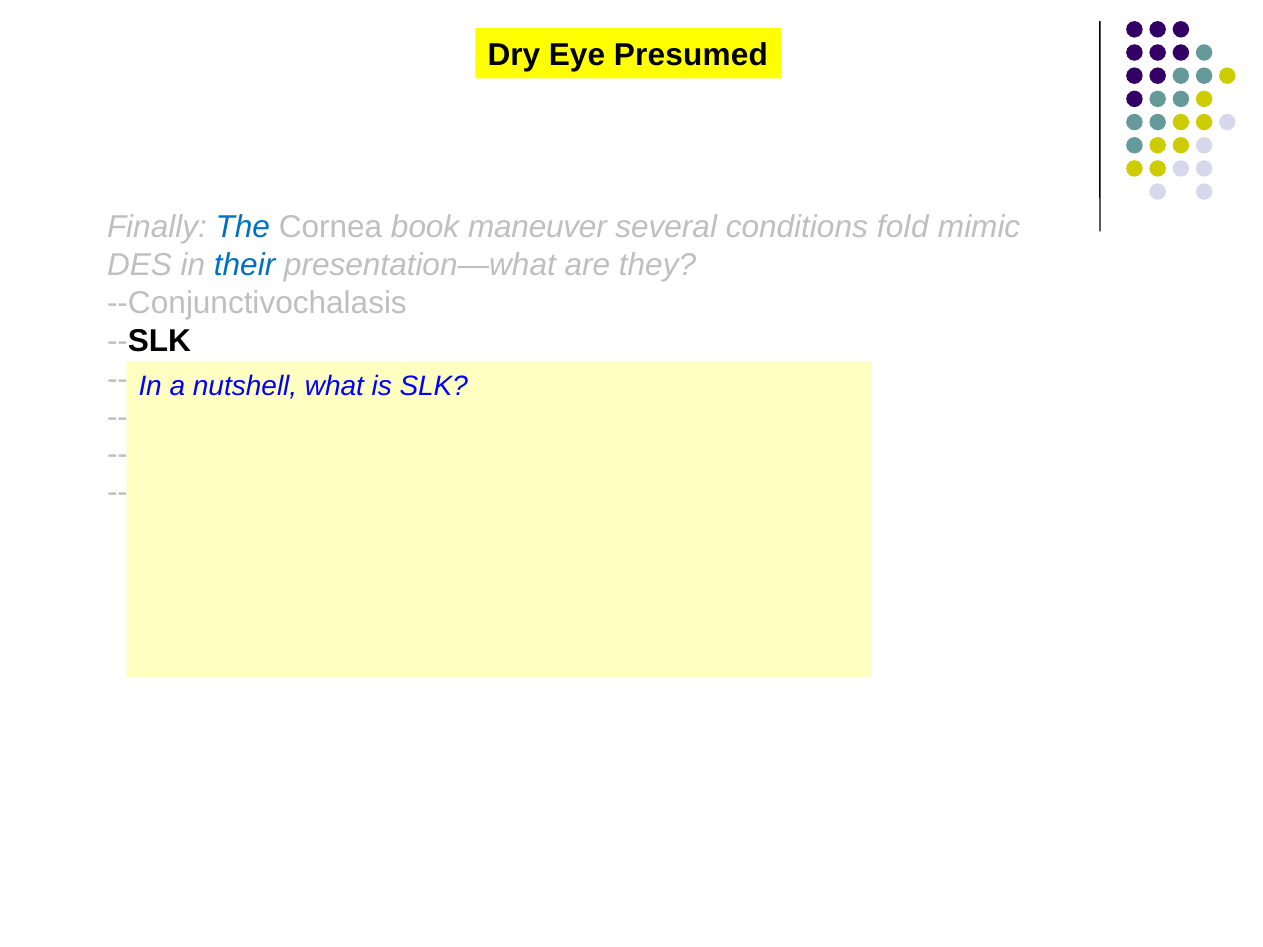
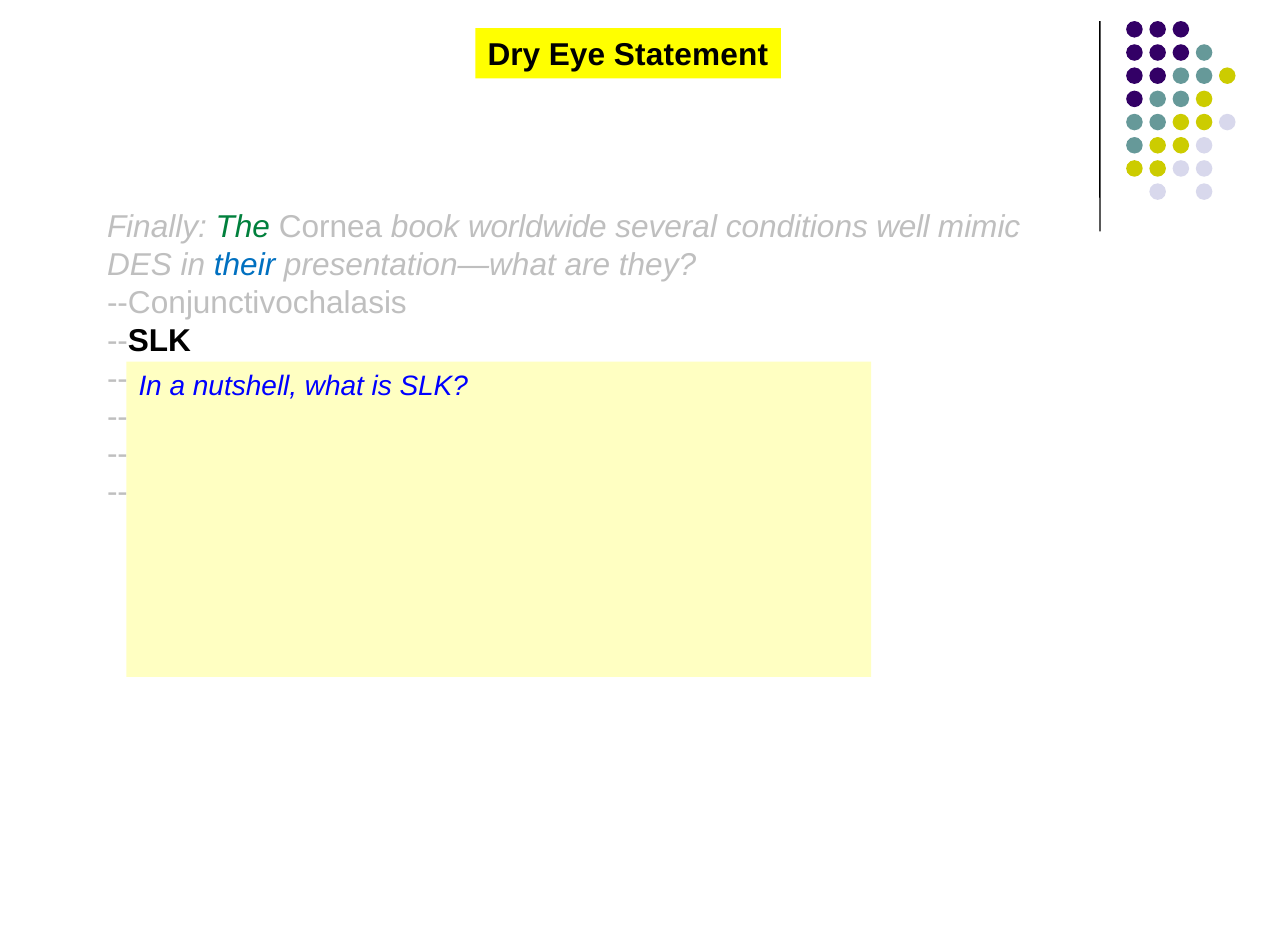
Presumed: Presumed -> Statement
The at (243, 227) colour: blue -> green
maneuver: maneuver -> worldwide
fold: fold -> well
